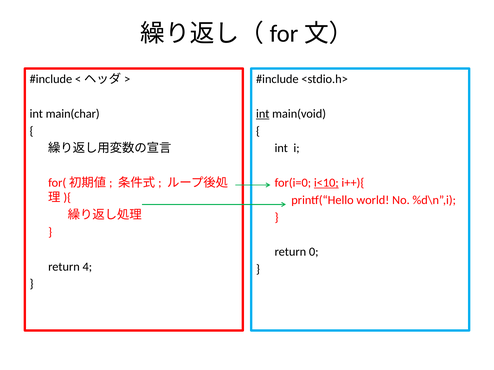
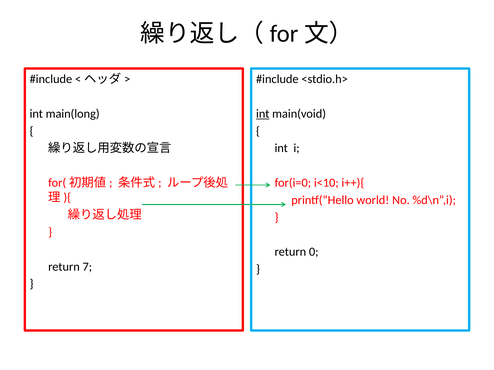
main(char: main(char -> main(long
i<10 underline: present -> none
4: 4 -> 7
